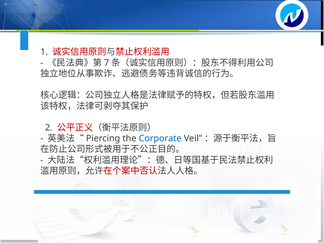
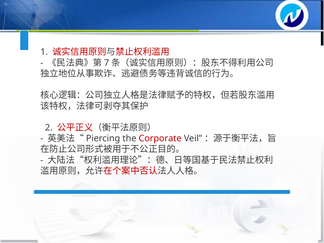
Corporate colour: blue -> red
